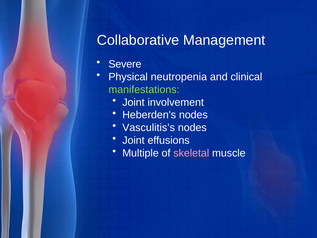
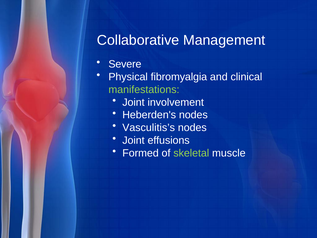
neutropenia: neutropenia -> fibromyalgia
Multiple: Multiple -> Formed
skeletal colour: pink -> light green
